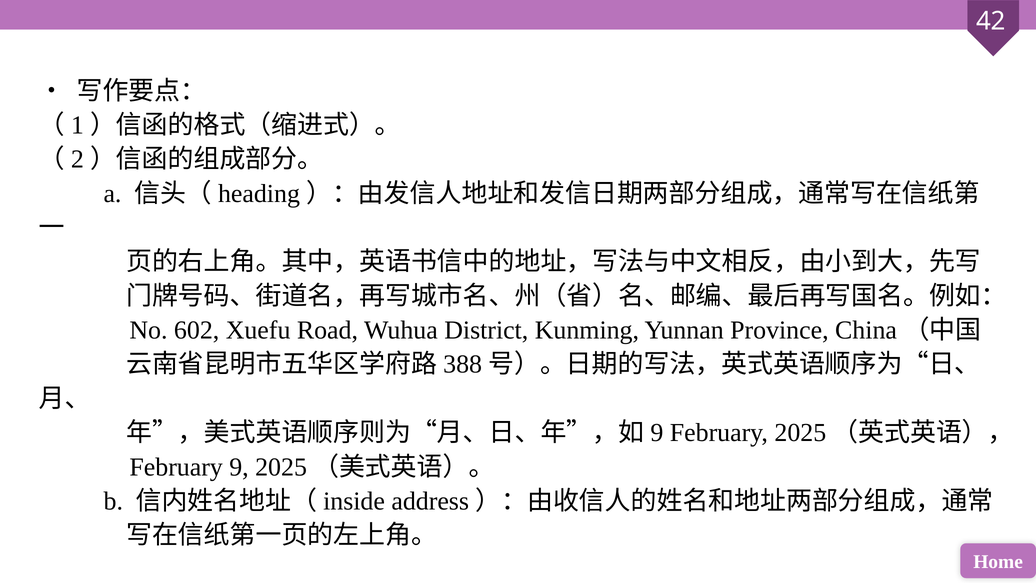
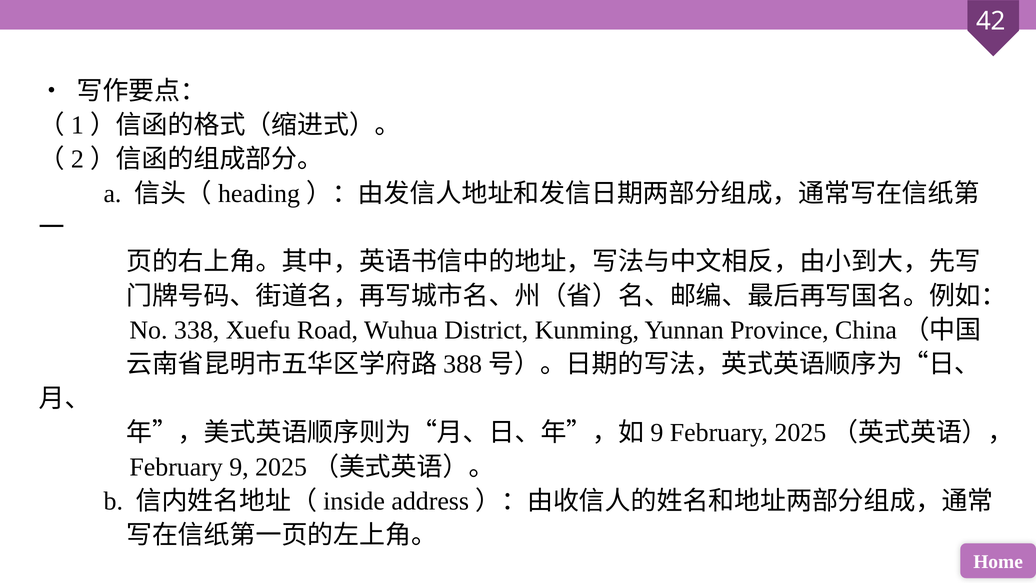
602: 602 -> 338
